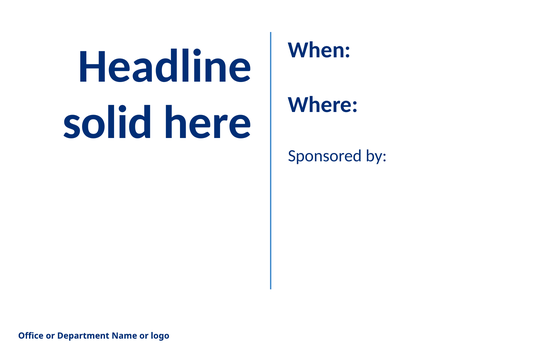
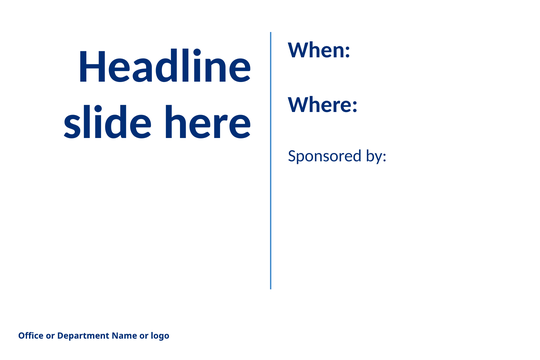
solid: solid -> slide
